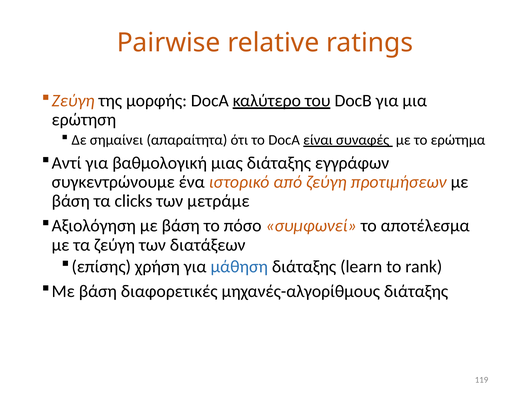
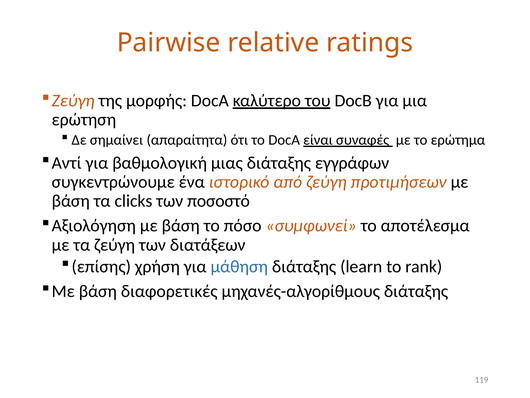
μετράμε: μετράμε -> ποσοστό
